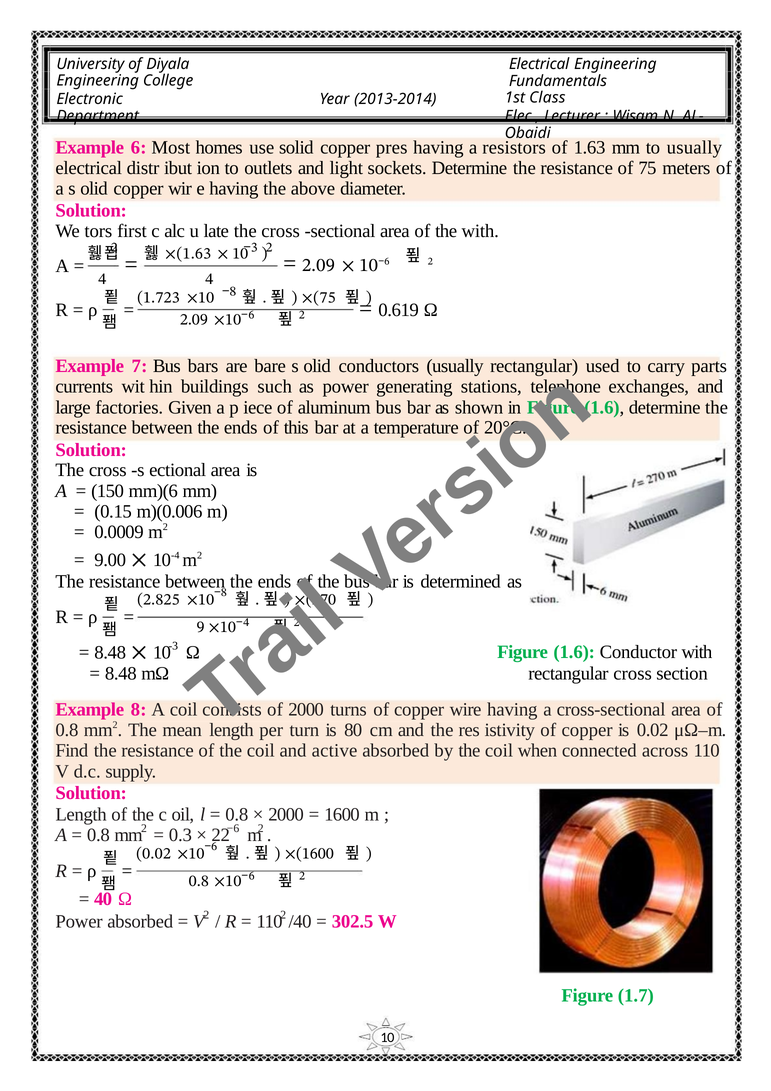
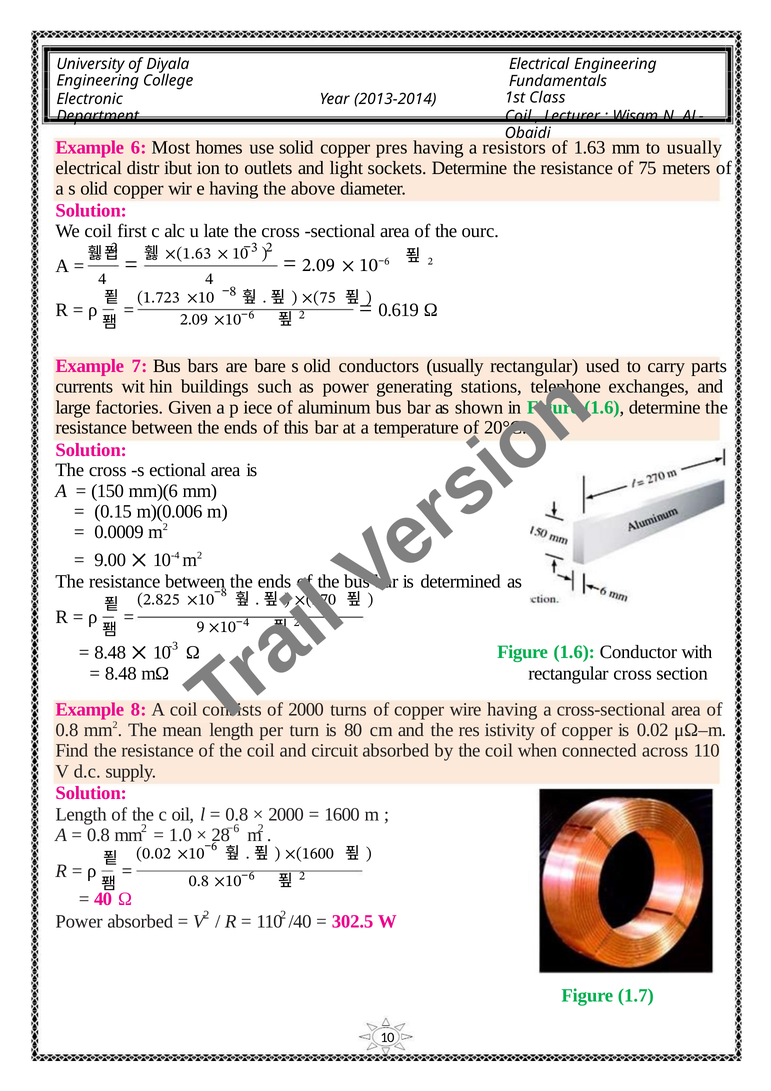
Elec at (522, 116): Elec -> Coil
We tors: tors -> coil
the with: with -> ourc
active: active -> circuit
0.3: 0.3 -> 1.0
22: 22 -> 28
